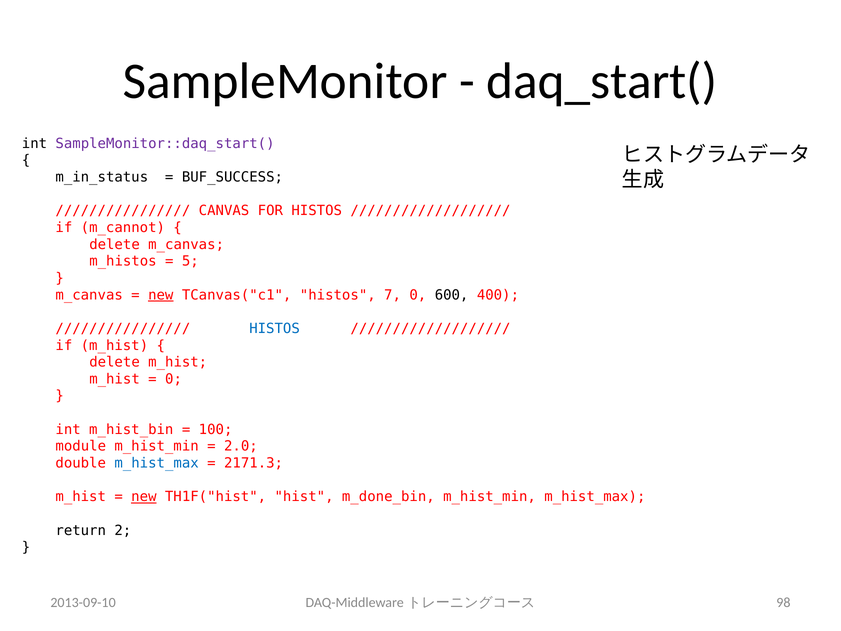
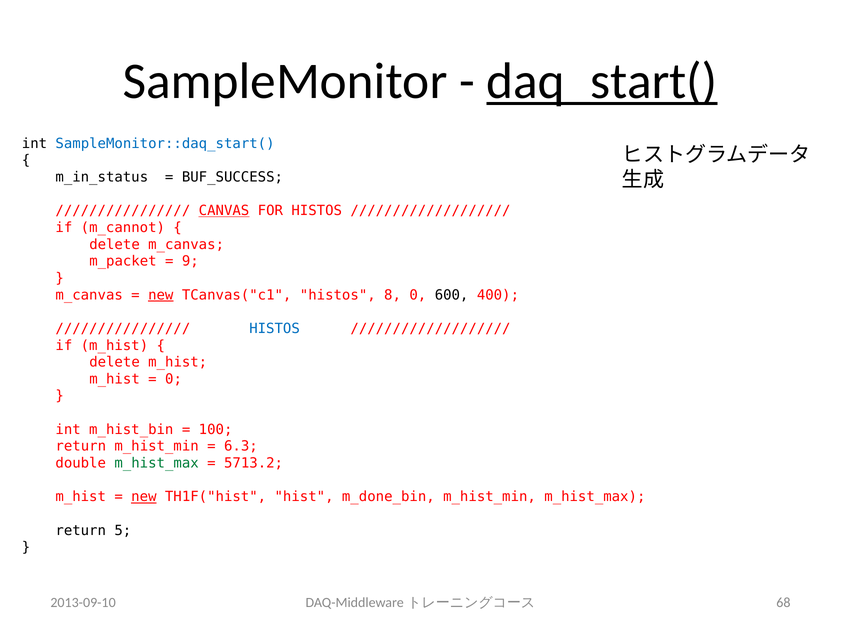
daq_start( underline: none -> present
SampleMonitor::daq_start( colour: purple -> blue
CANVAS underline: none -> present
m_histos: m_histos -> m_packet
5: 5 -> 9
7: 7 -> 8
module at (81, 446): module -> return
2.0: 2.0 -> 6.3
m_hist_max at (157, 463) colour: blue -> green
2171.3: 2171.3 -> 5713.2
2: 2 -> 5
98: 98 -> 68
